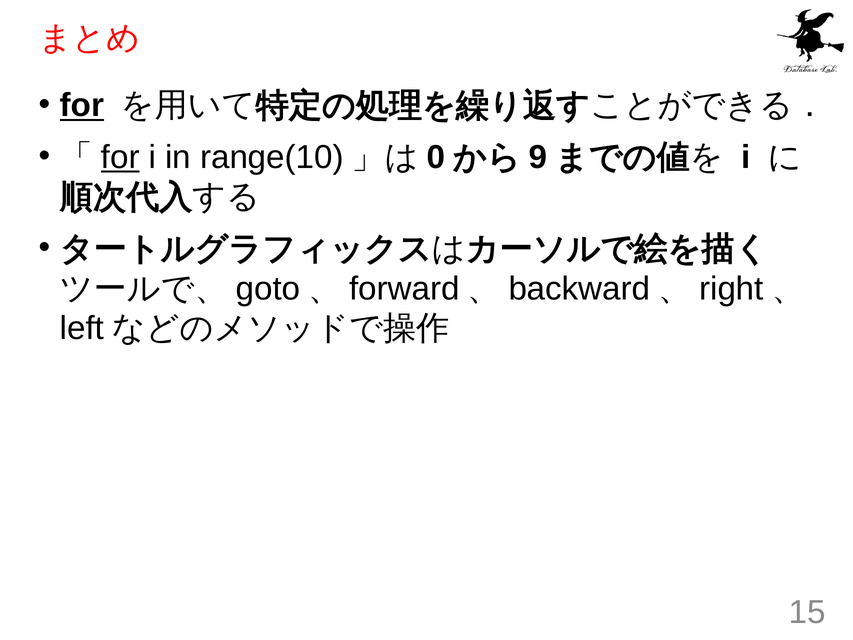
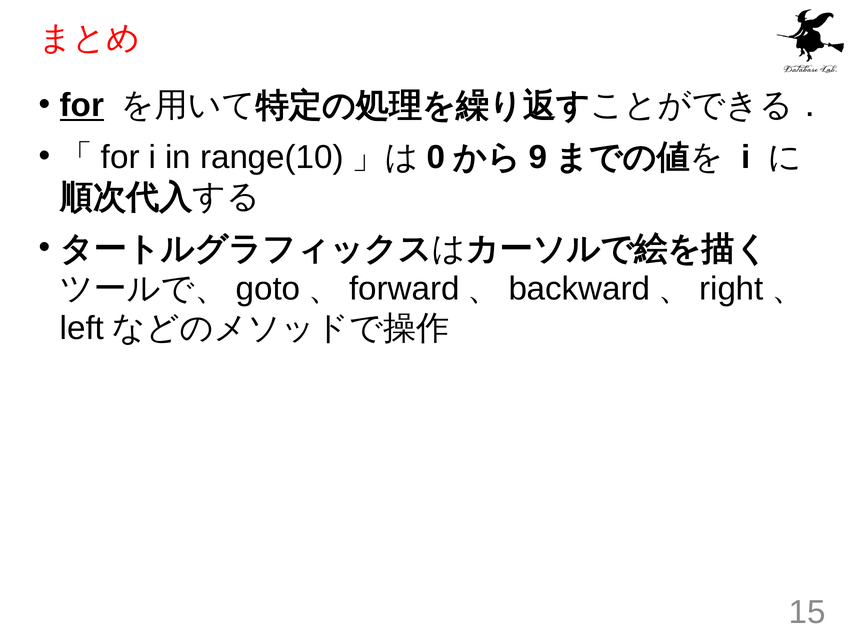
for at (120, 157) underline: present -> none
